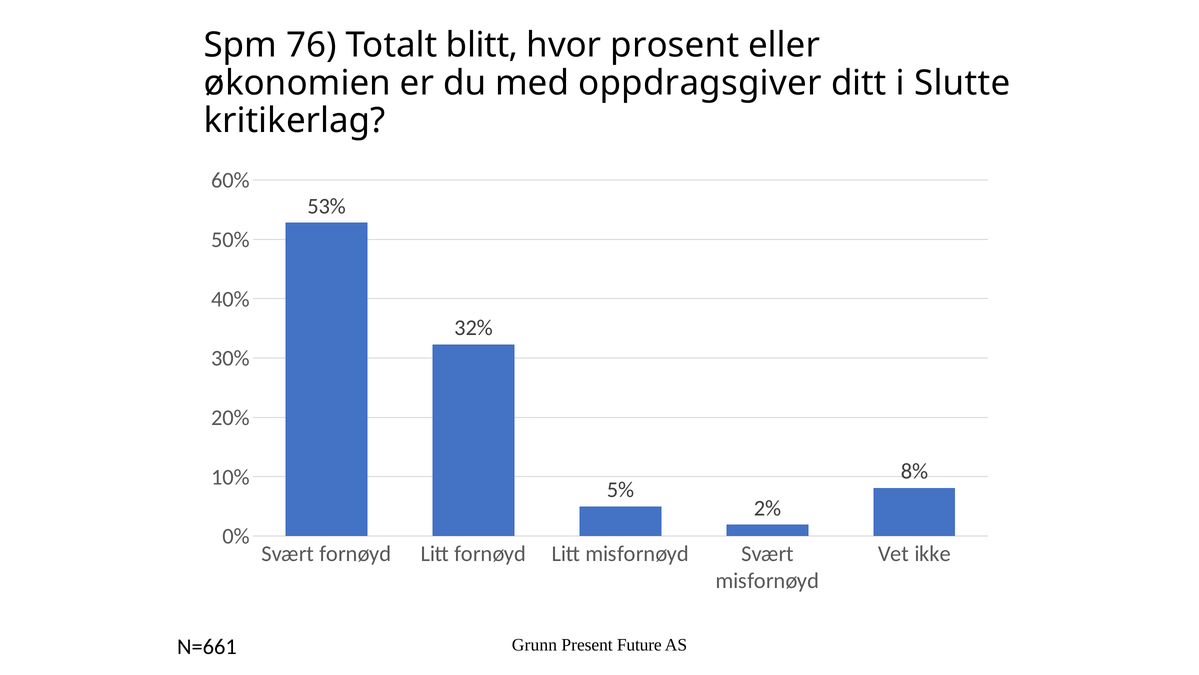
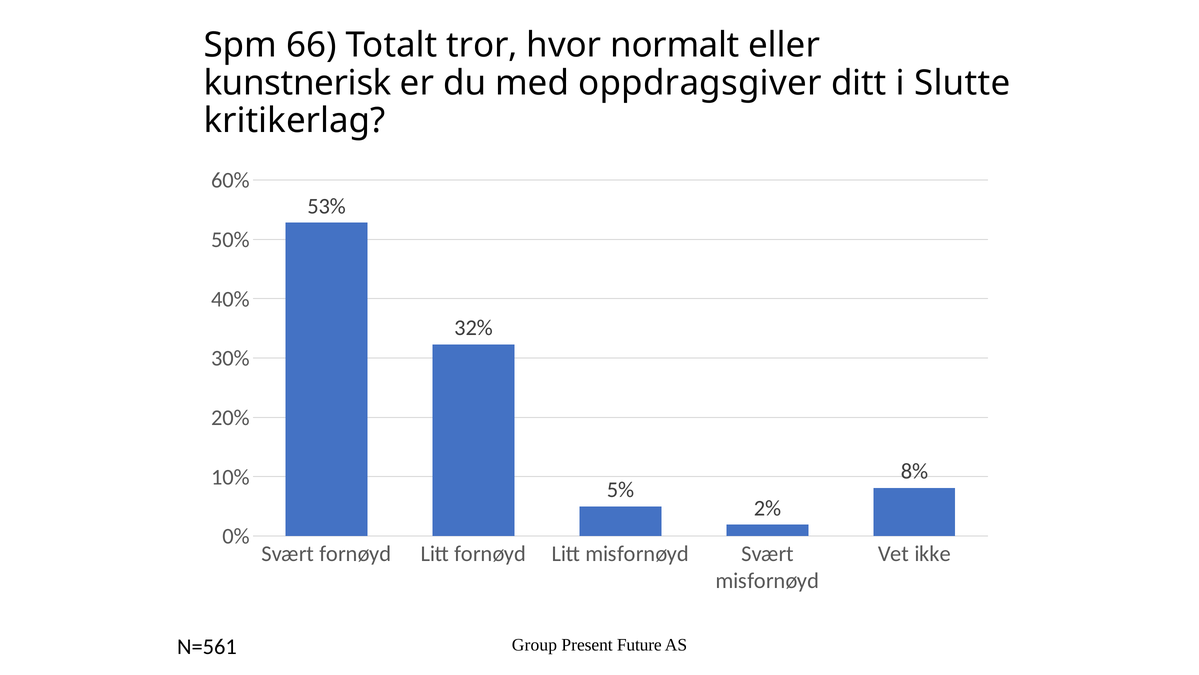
76: 76 -> 66
blitt: blitt -> tror
prosent: prosent -> normalt
økonomien: økonomien -> kunstnerisk
Grunn: Grunn -> Group
N=661: N=661 -> N=561
